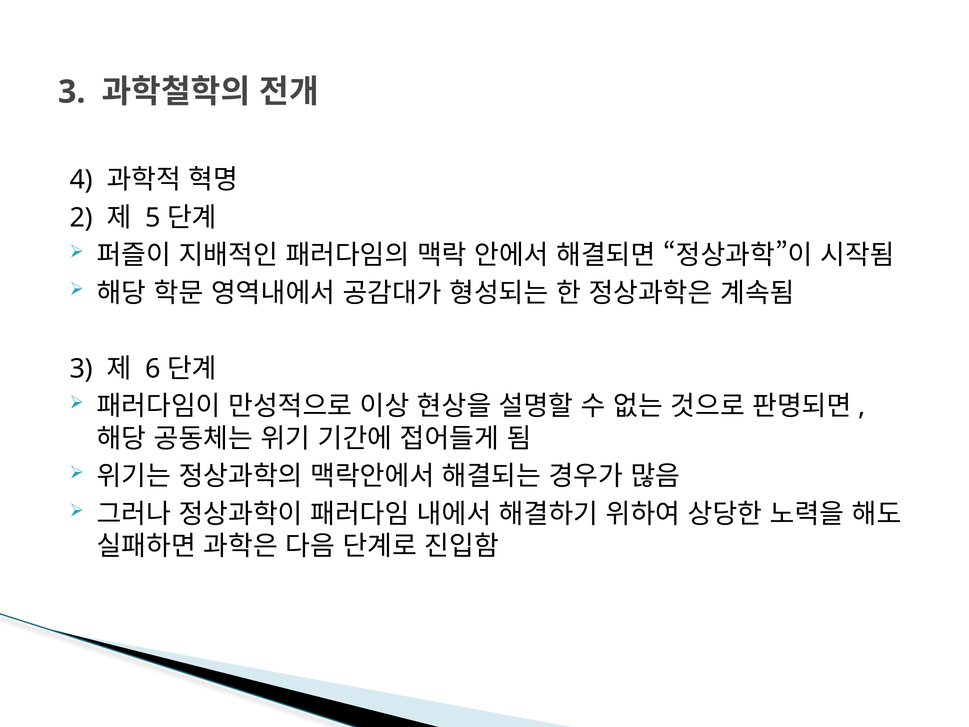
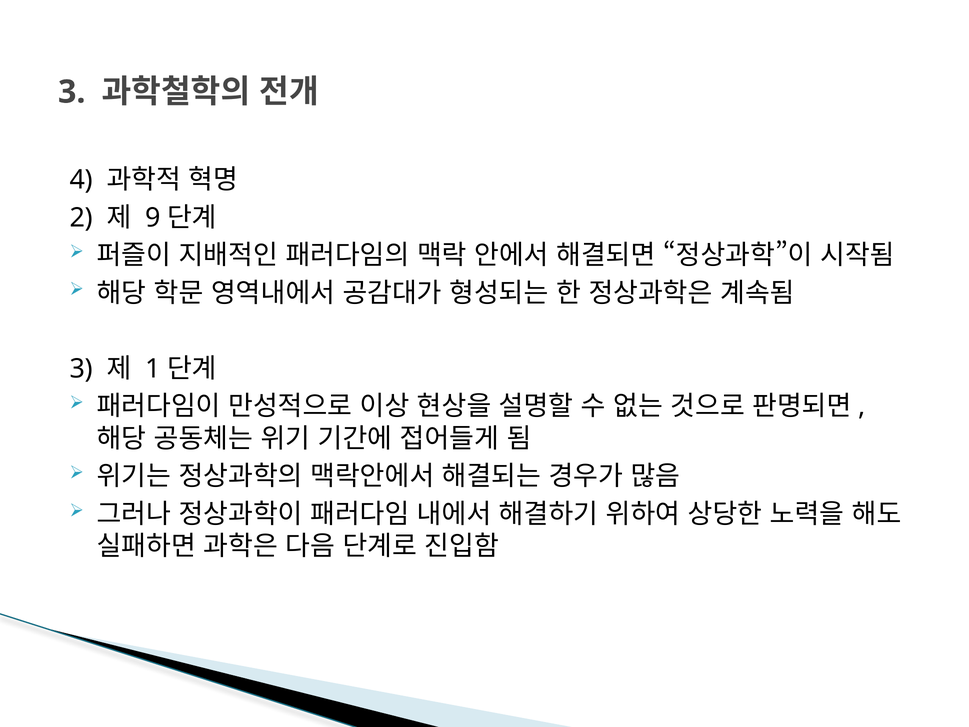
5: 5 -> 9
6: 6 -> 1
